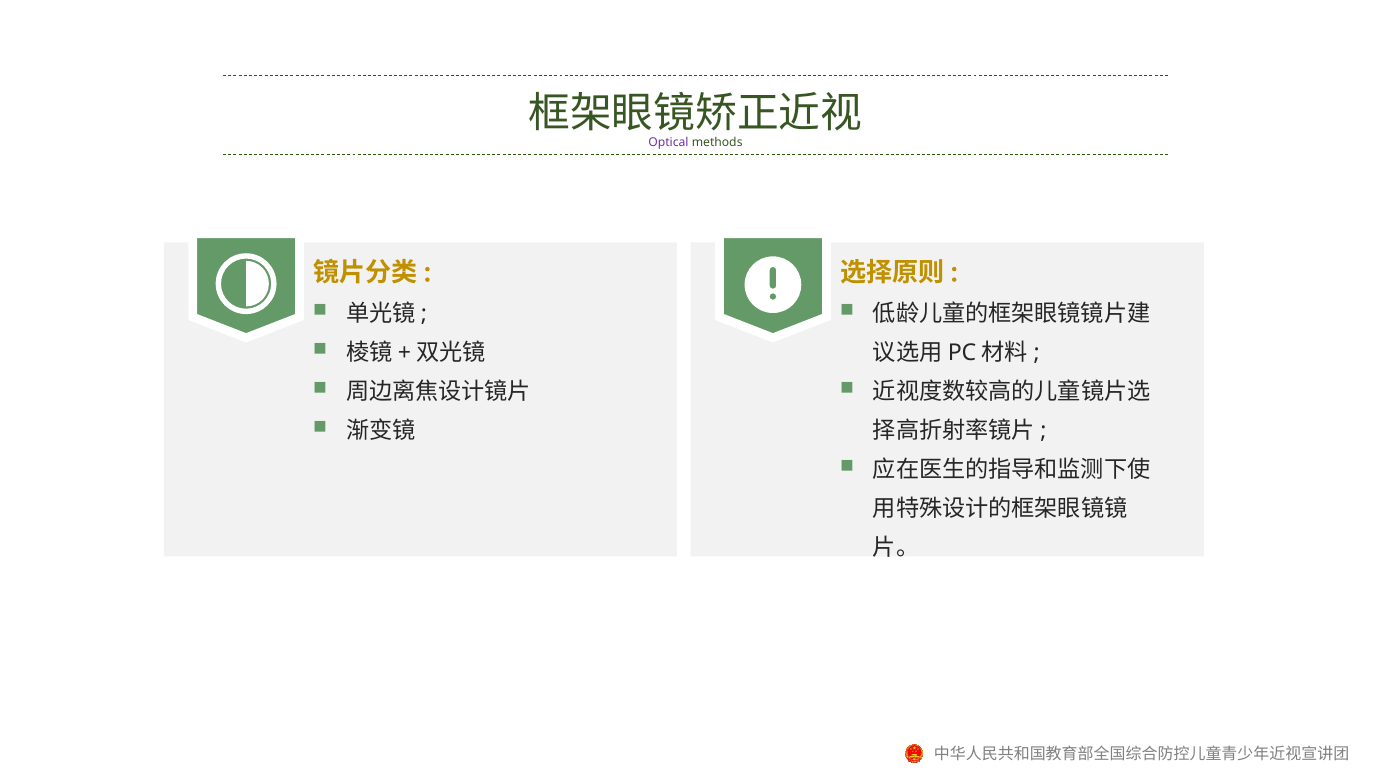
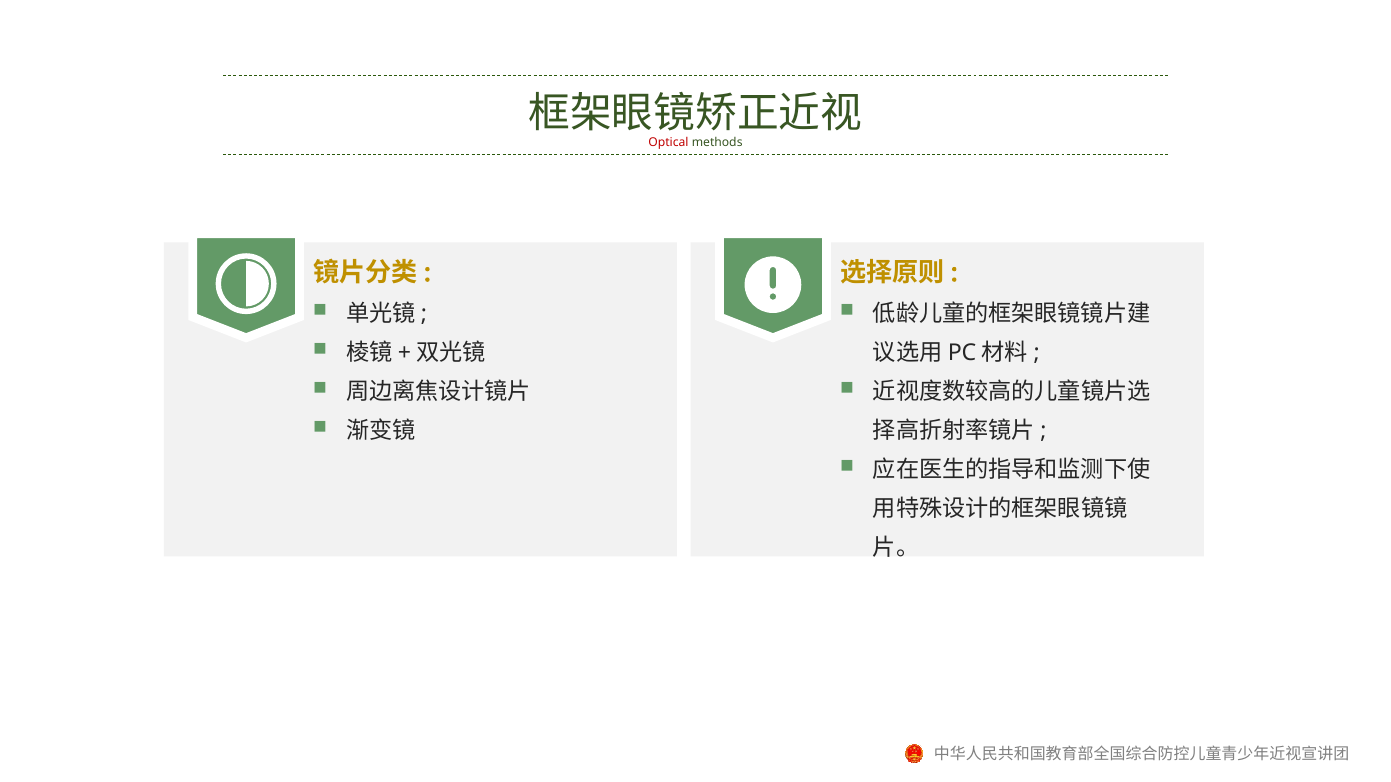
Optical colour: purple -> red
